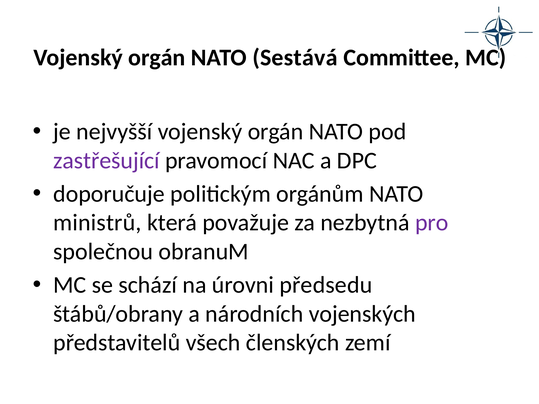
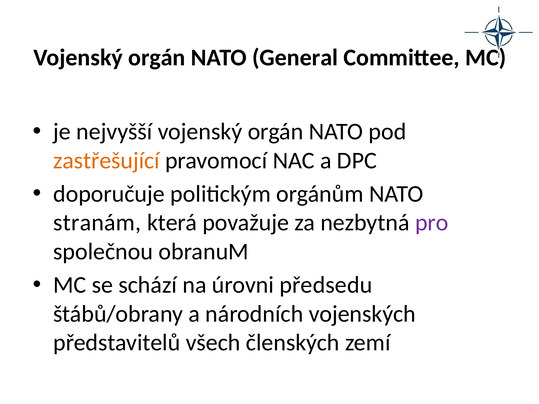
Sestává: Sestává -> General
zastřešující colour: purple -> orange
ministrů: ministrů -> stranám
